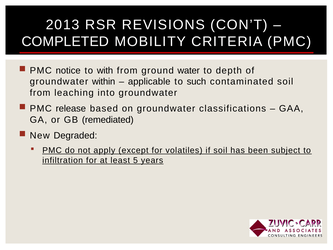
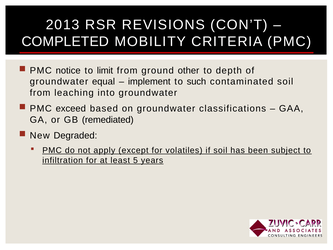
with: with -> limit
water: water -> other
within: within -> equal
applicable: applicable -> implement
release: release -> exceed
